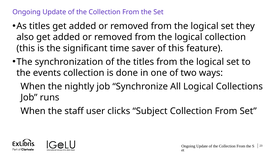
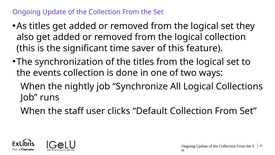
Subject: Subject -> Default
